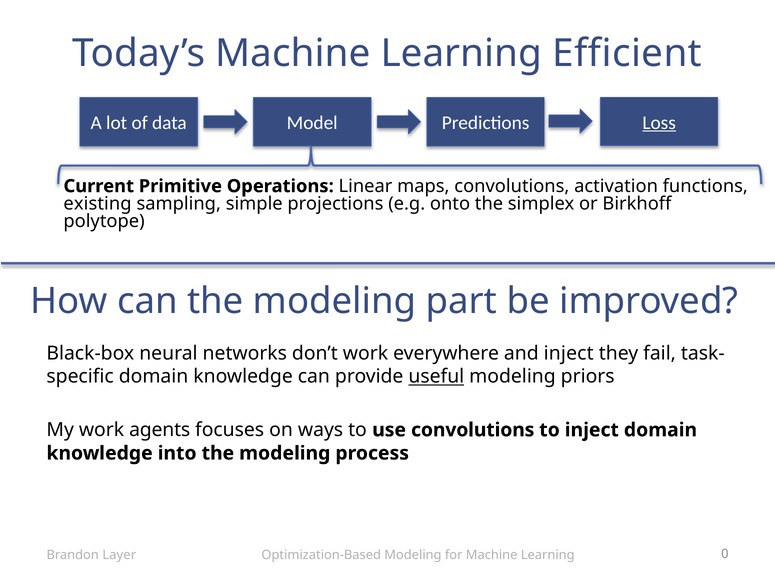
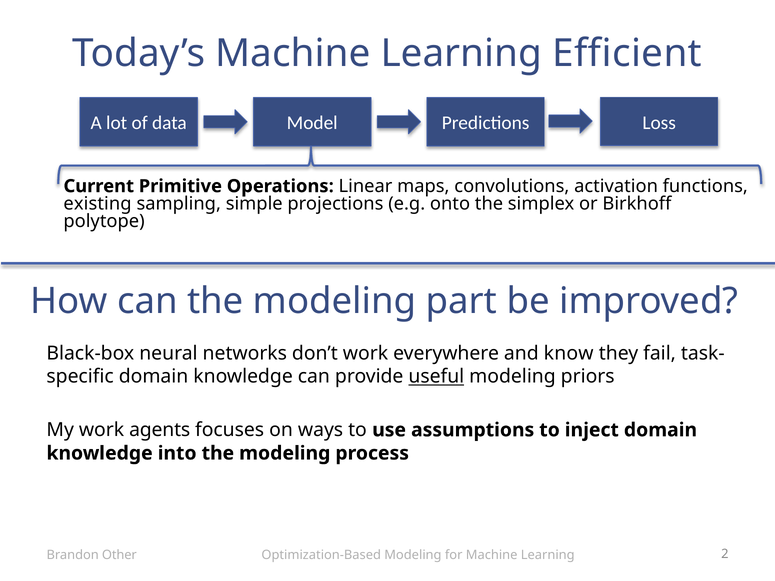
Loss underline: present -> none
and inject: inject -> know
use convolutions: convolutions -> assumptions
Layer: Layer -> Other
0: 0 -> 2
